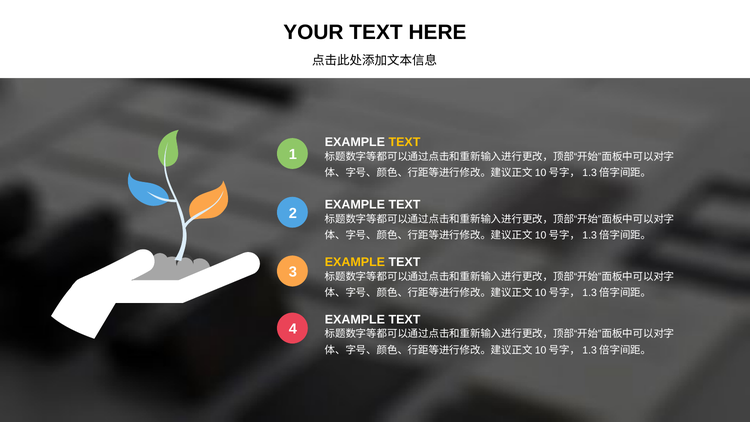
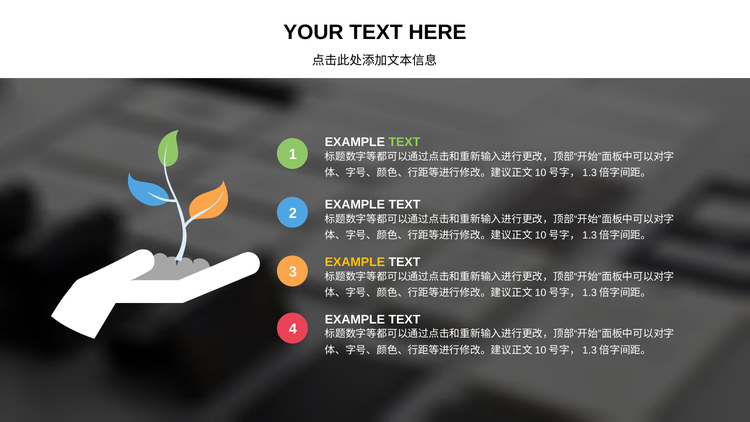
TEXT at (404, 142) colour: yellow -> light green
